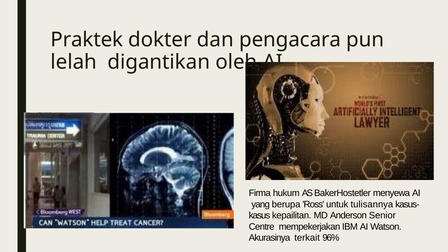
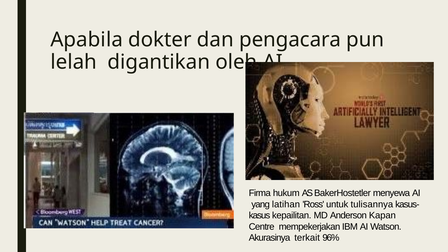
Praktek: Praktek -> Apabila
berupa: berupa -> latihan
Senior: Senior -> Kapan
